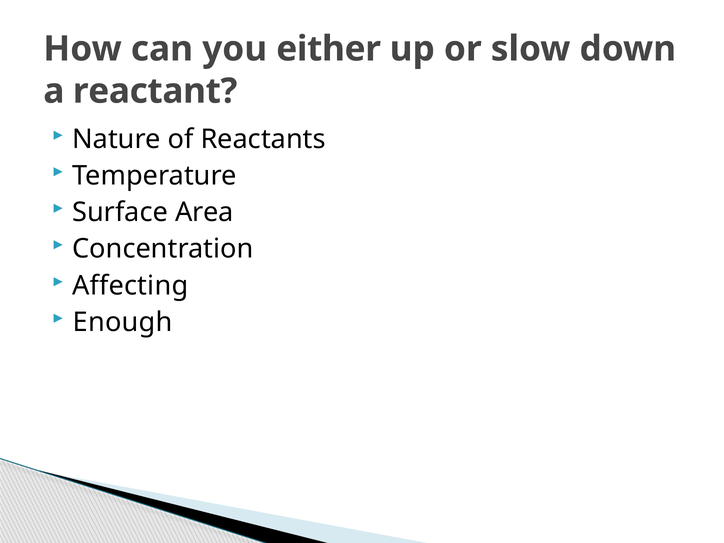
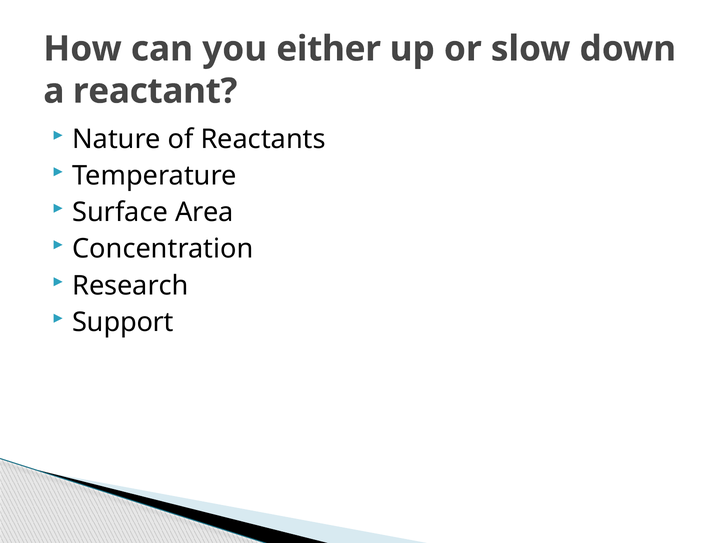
Affecting: Affecting -> Research
Enough: Enough -> Support
